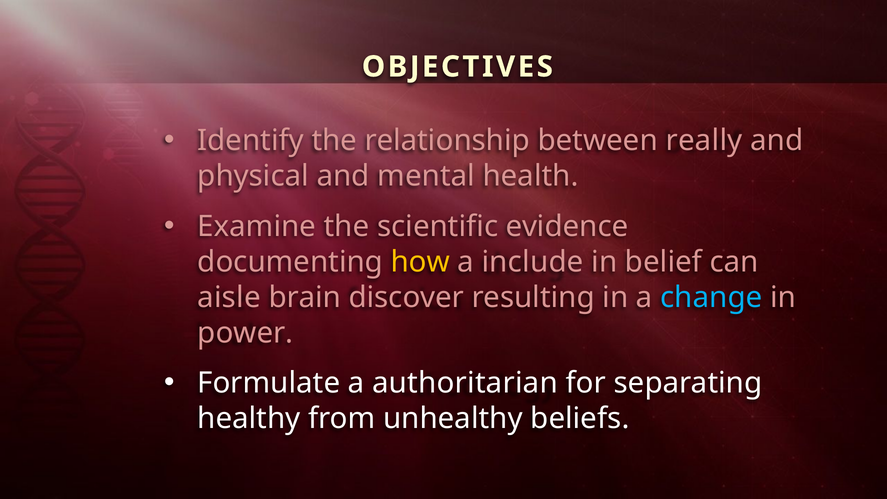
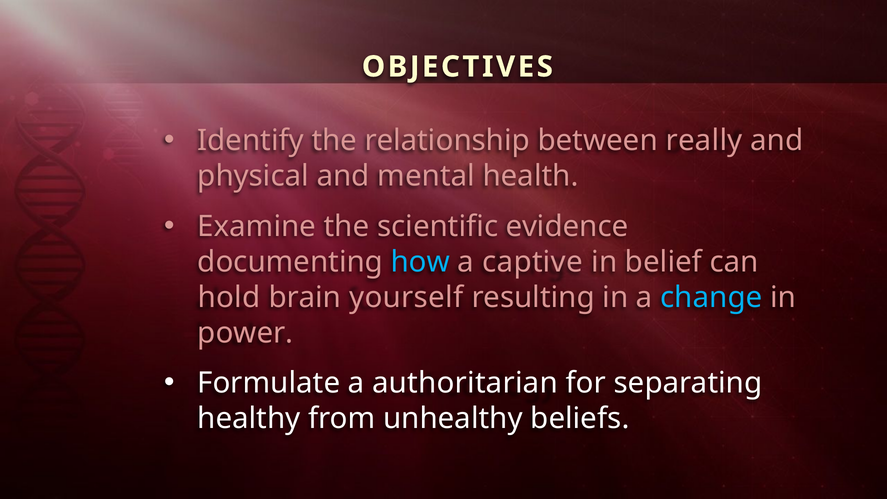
how colour: yellow -> light blue
include: include -> captive
aisle: aisle -> hold
discover: discover -> yourself
